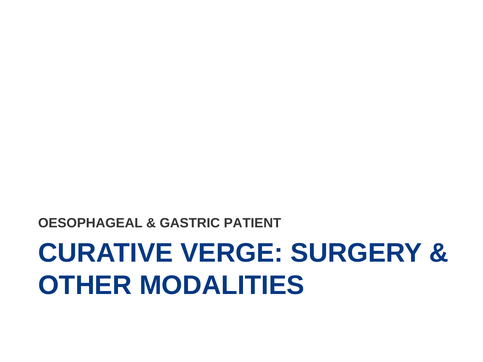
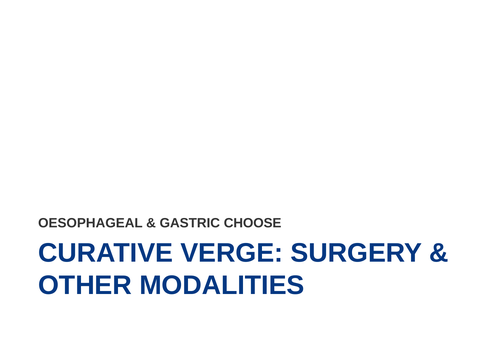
PATIENT: PATIENT -> CHOOSE
